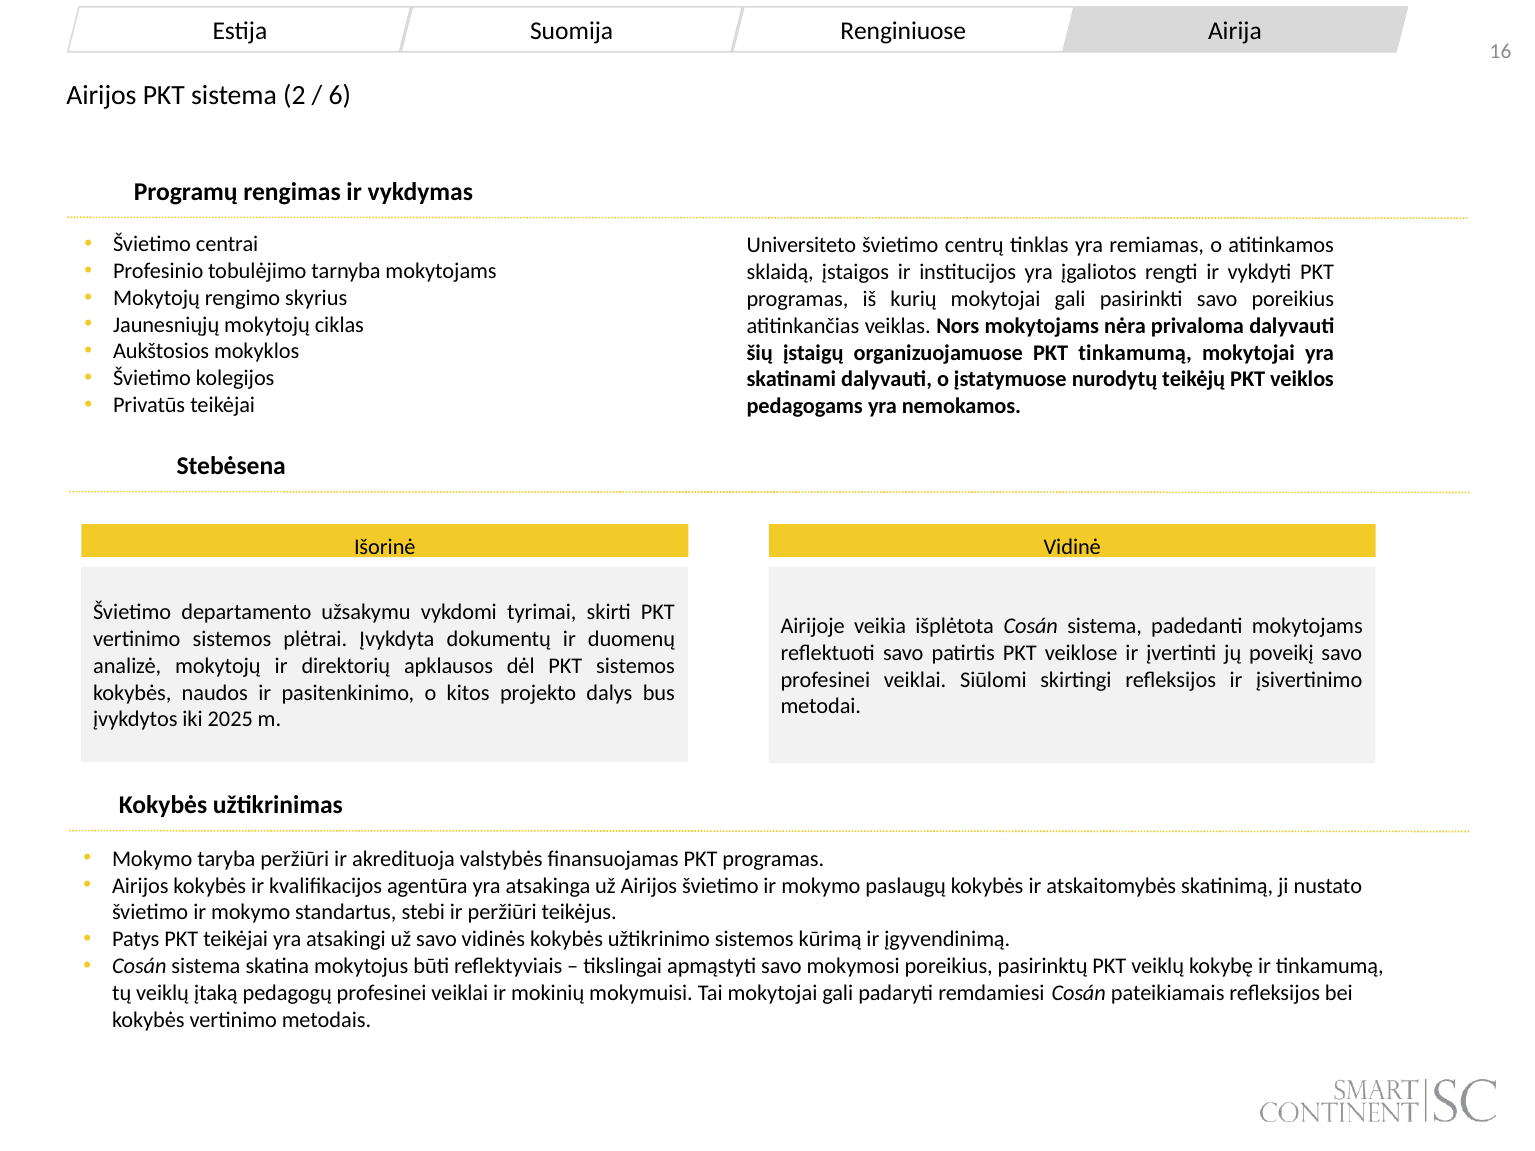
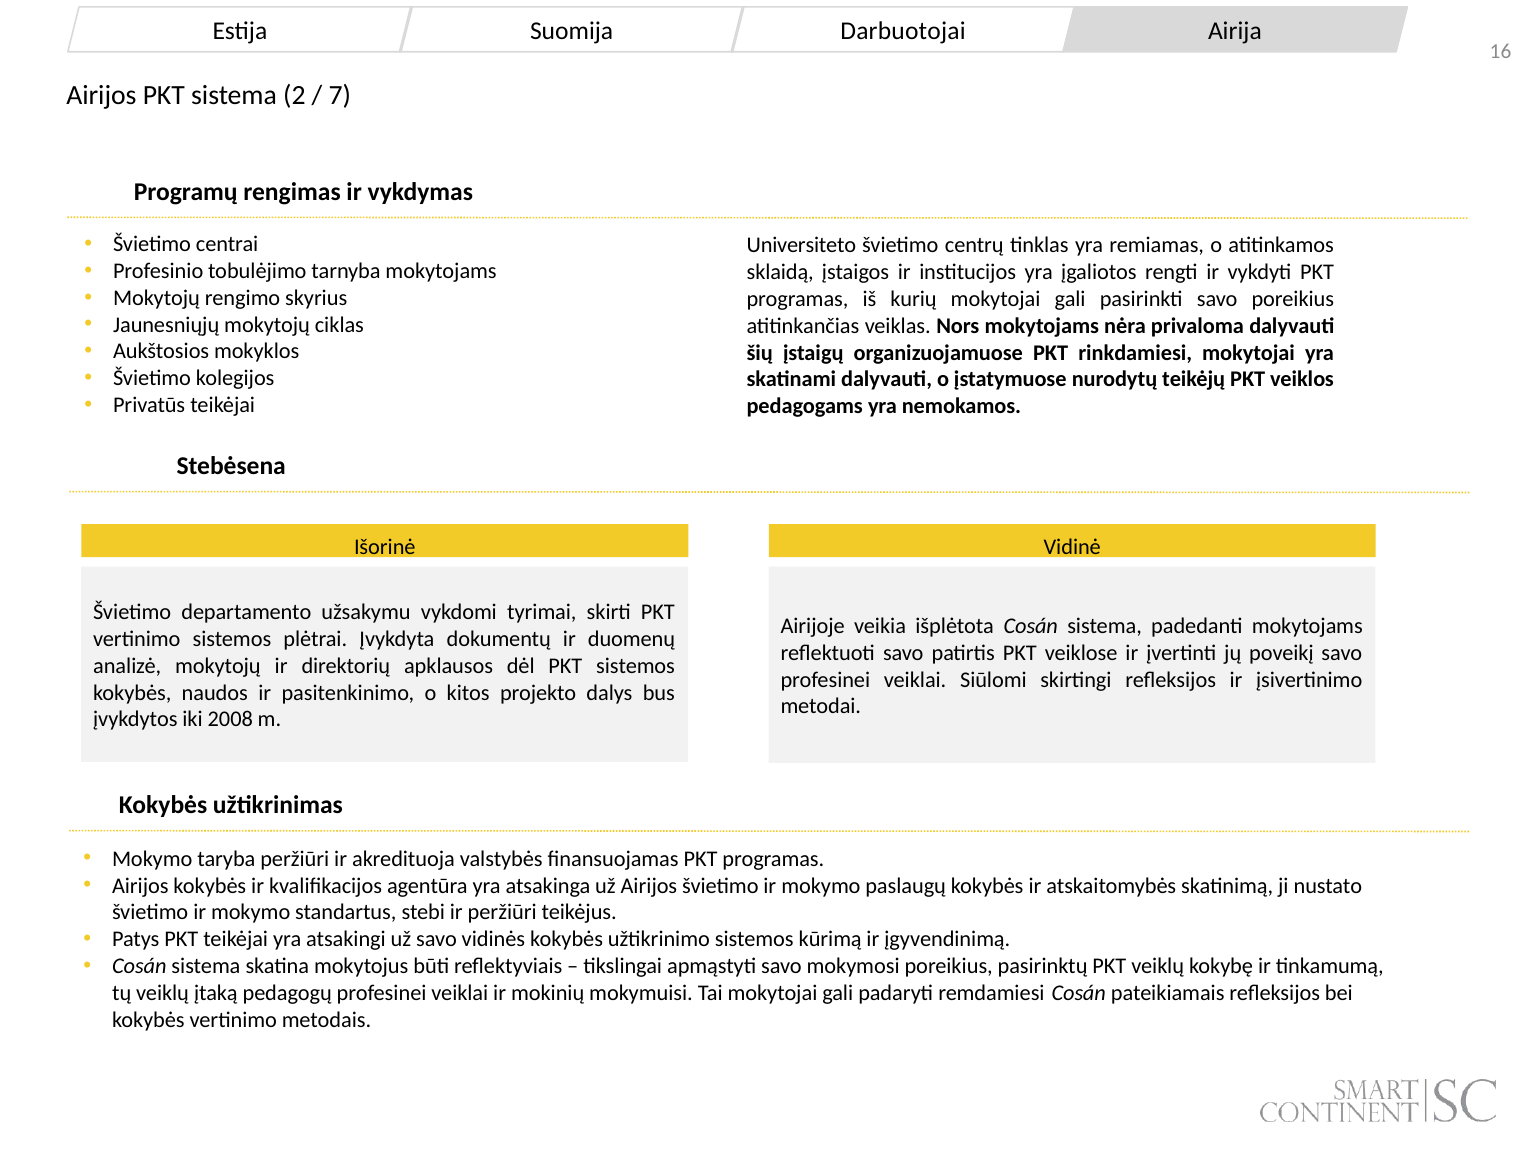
Renginiuose: Renginiuose -> Darbuotojai
6: 6 -> 7
PKT tinkamumą: tinkamumą -> rinkdamiesi
2025: 2025 -> 2008
